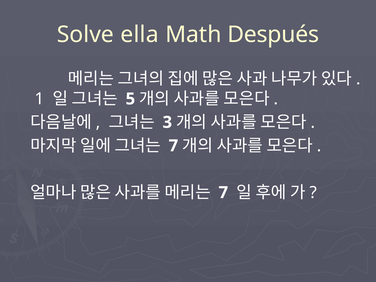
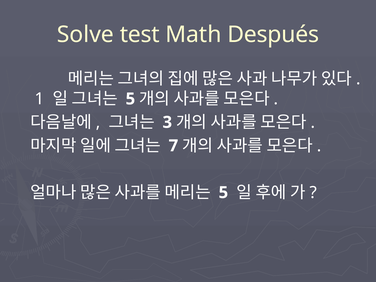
ella: ella -> test
7 at (223, 193): 7 -> 5
